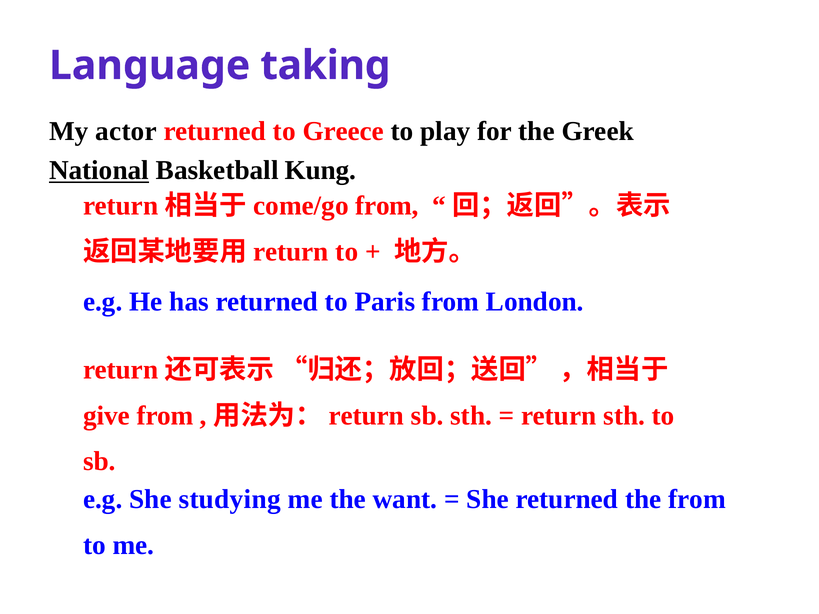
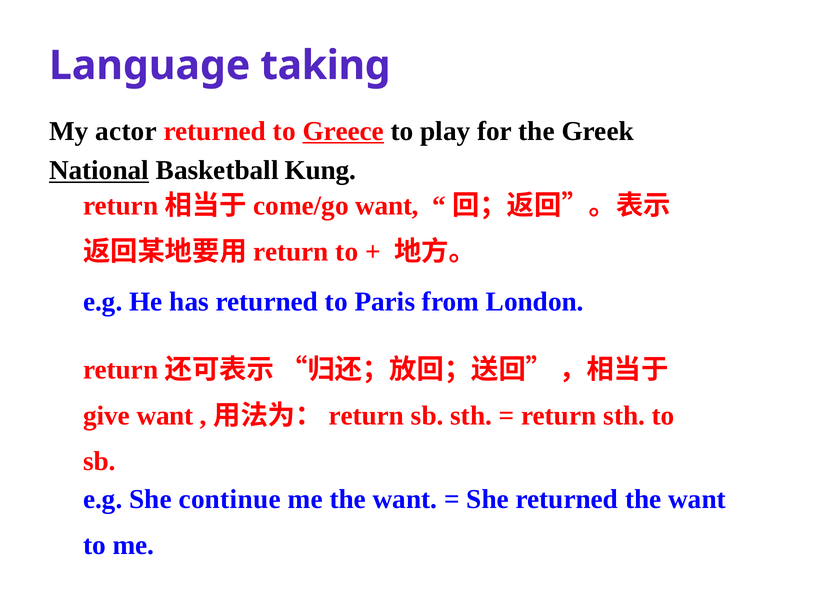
Greece underline: none -> present
from at (387, 206): from -> want
from at (165, 416): from -> want
studying: studying -> continue
returned the from: from -> want
